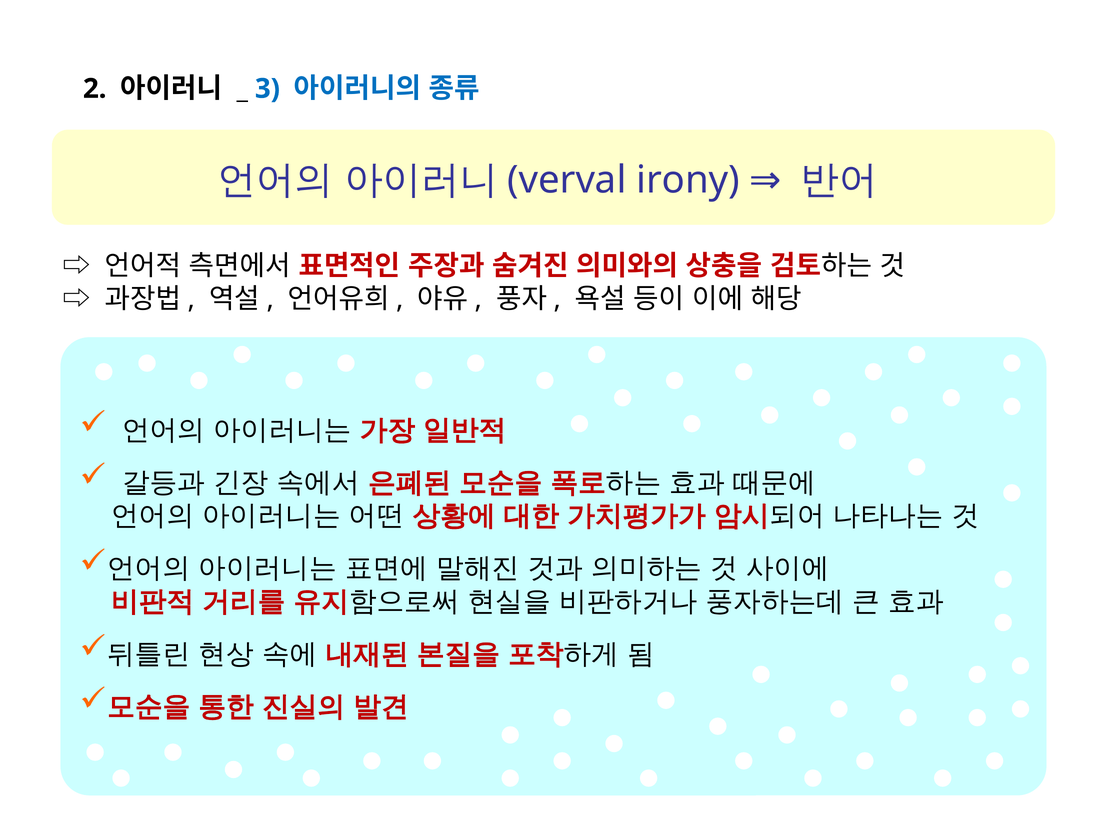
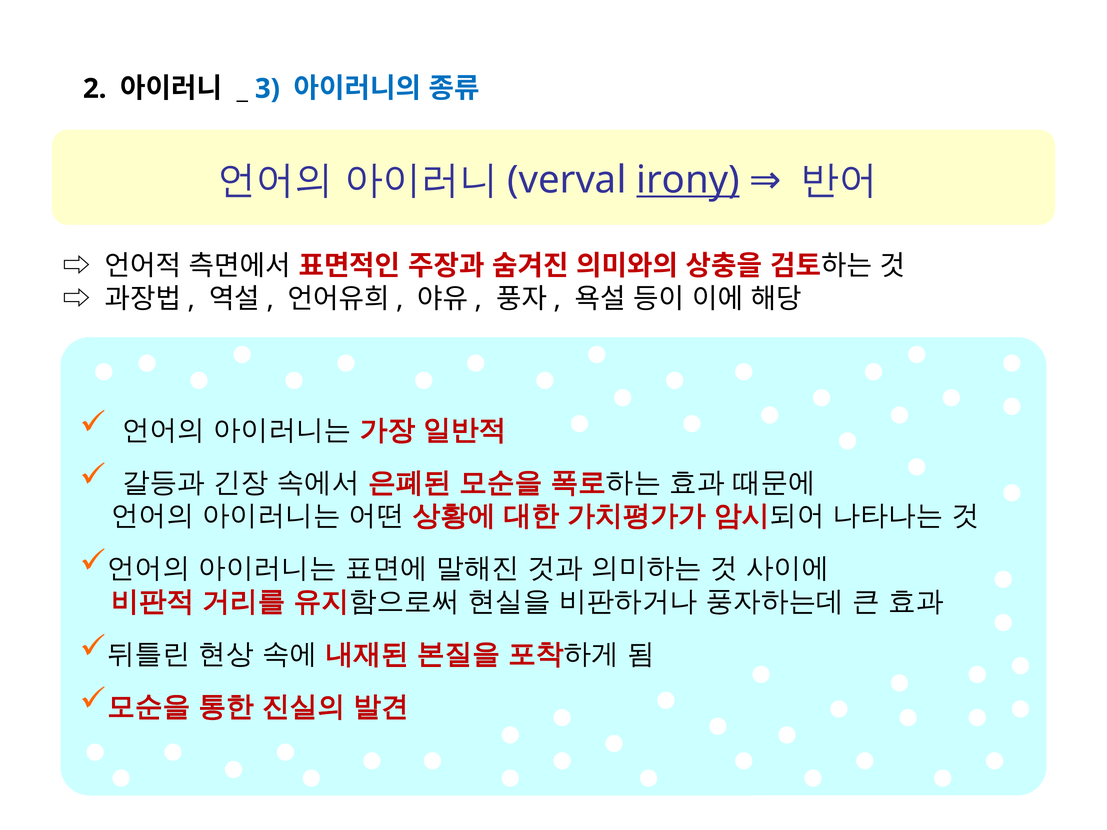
irony underline: none -> present
